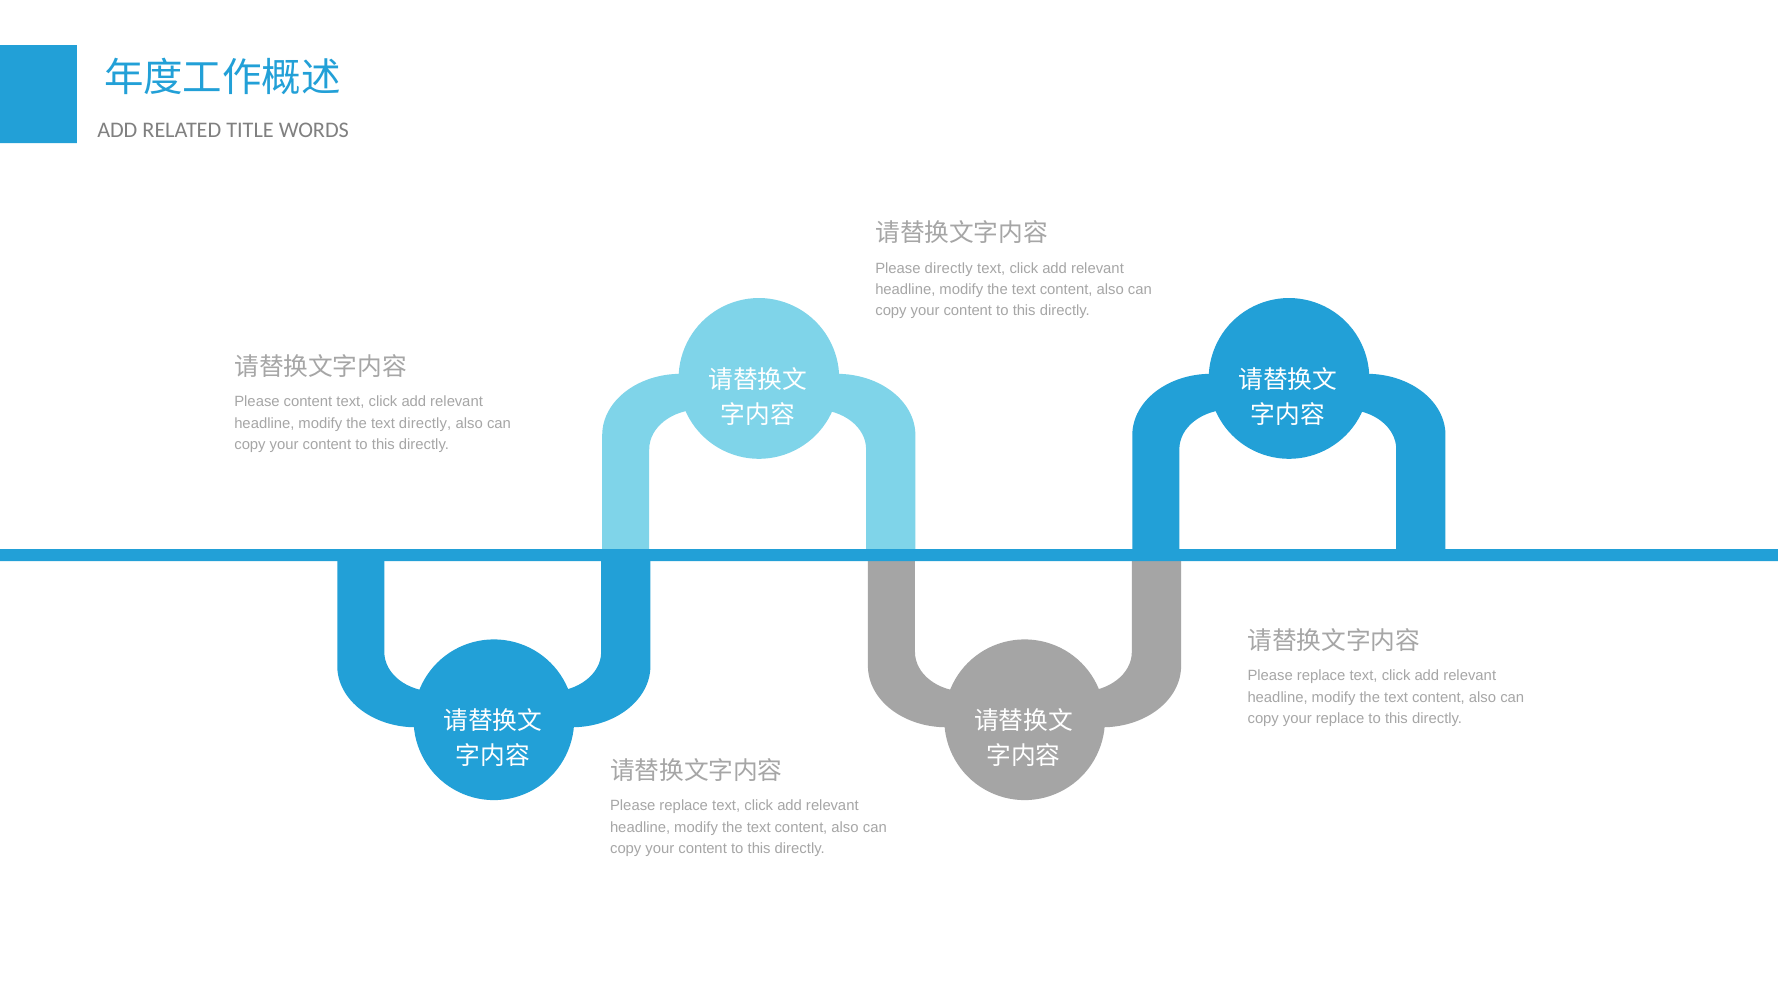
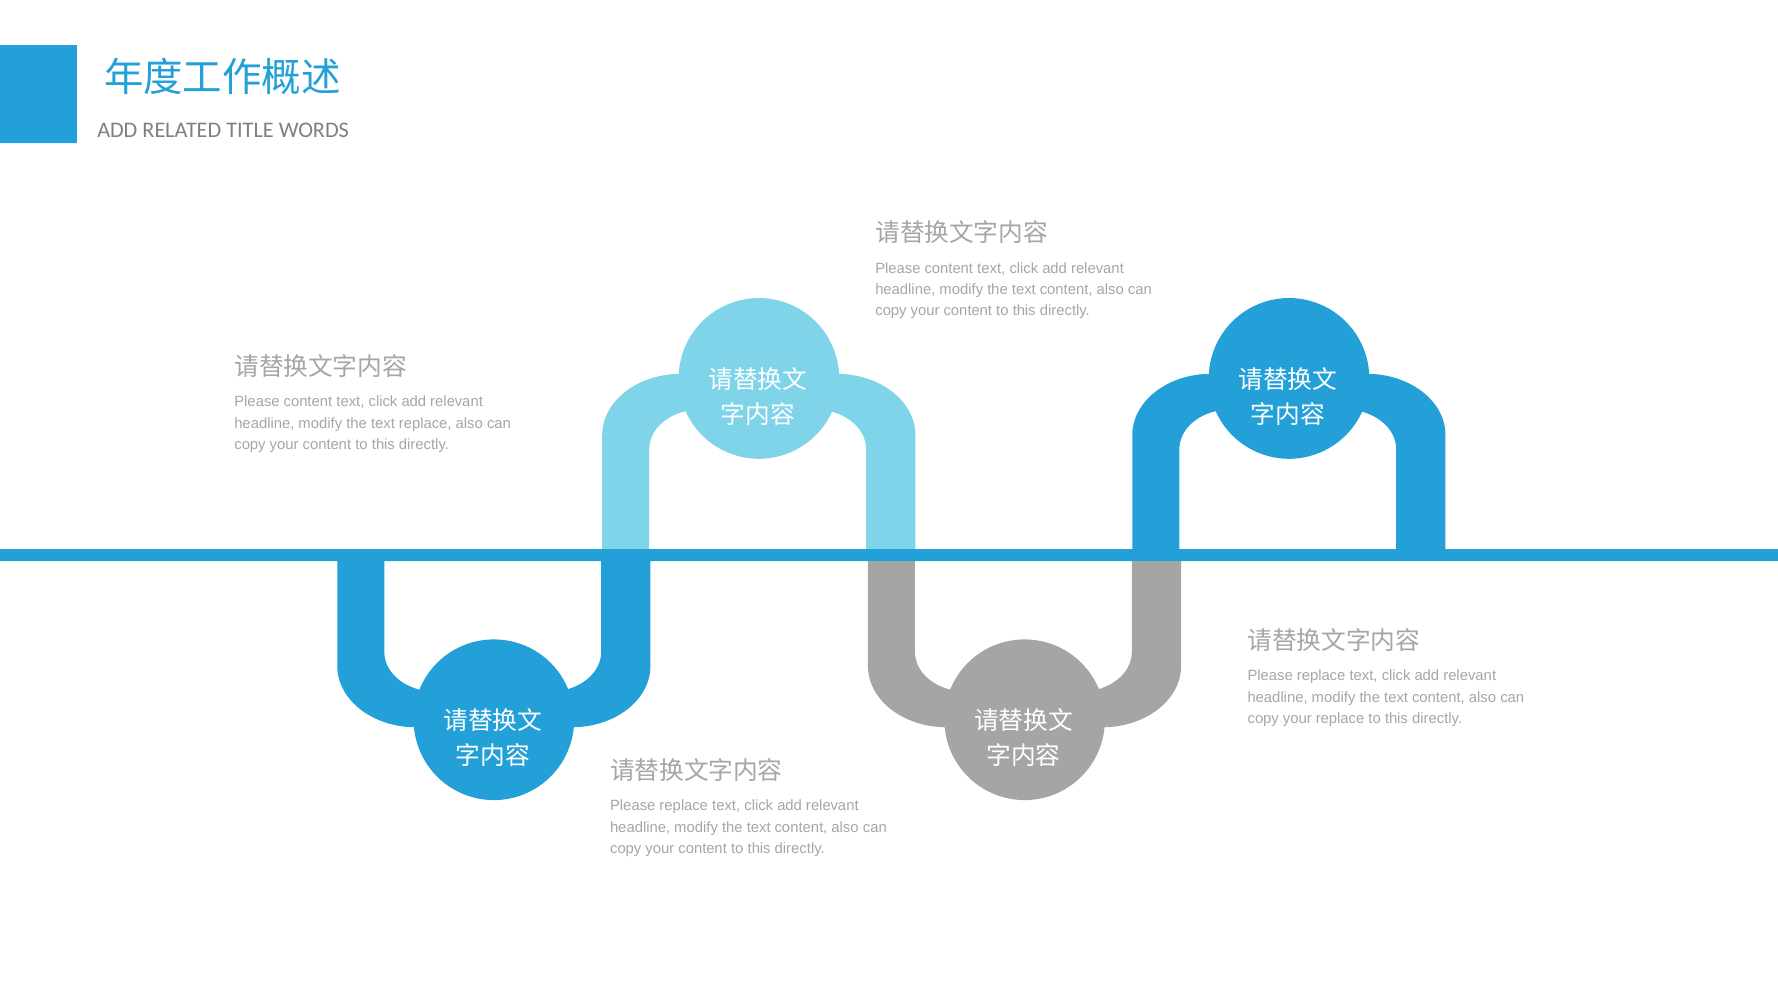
directly at (949, 268): directly -> content
text directly: directly -> replace
